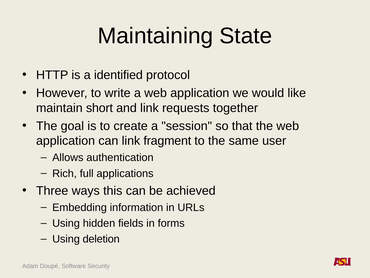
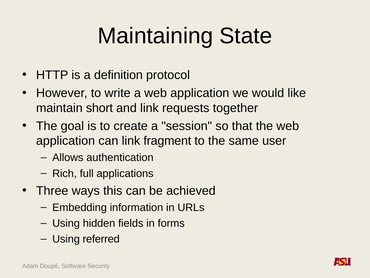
identified: identified -> definition
deletion: deletion -> referred
